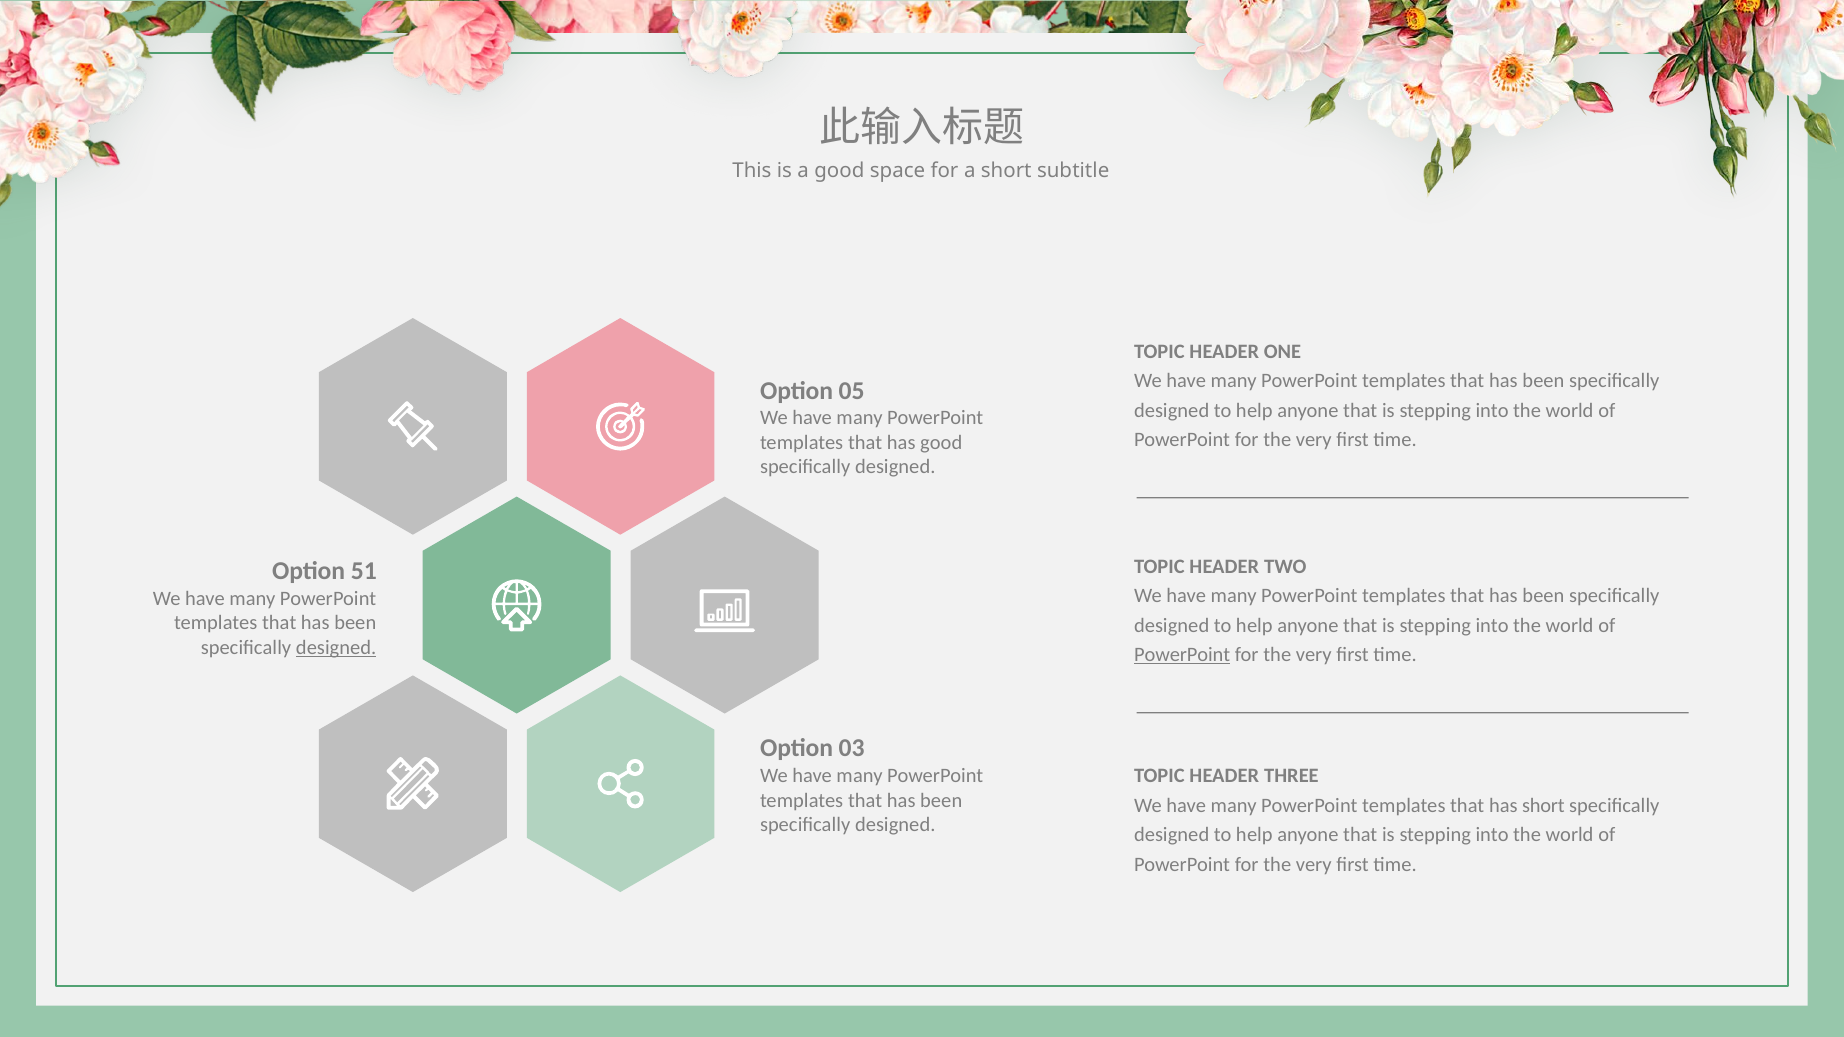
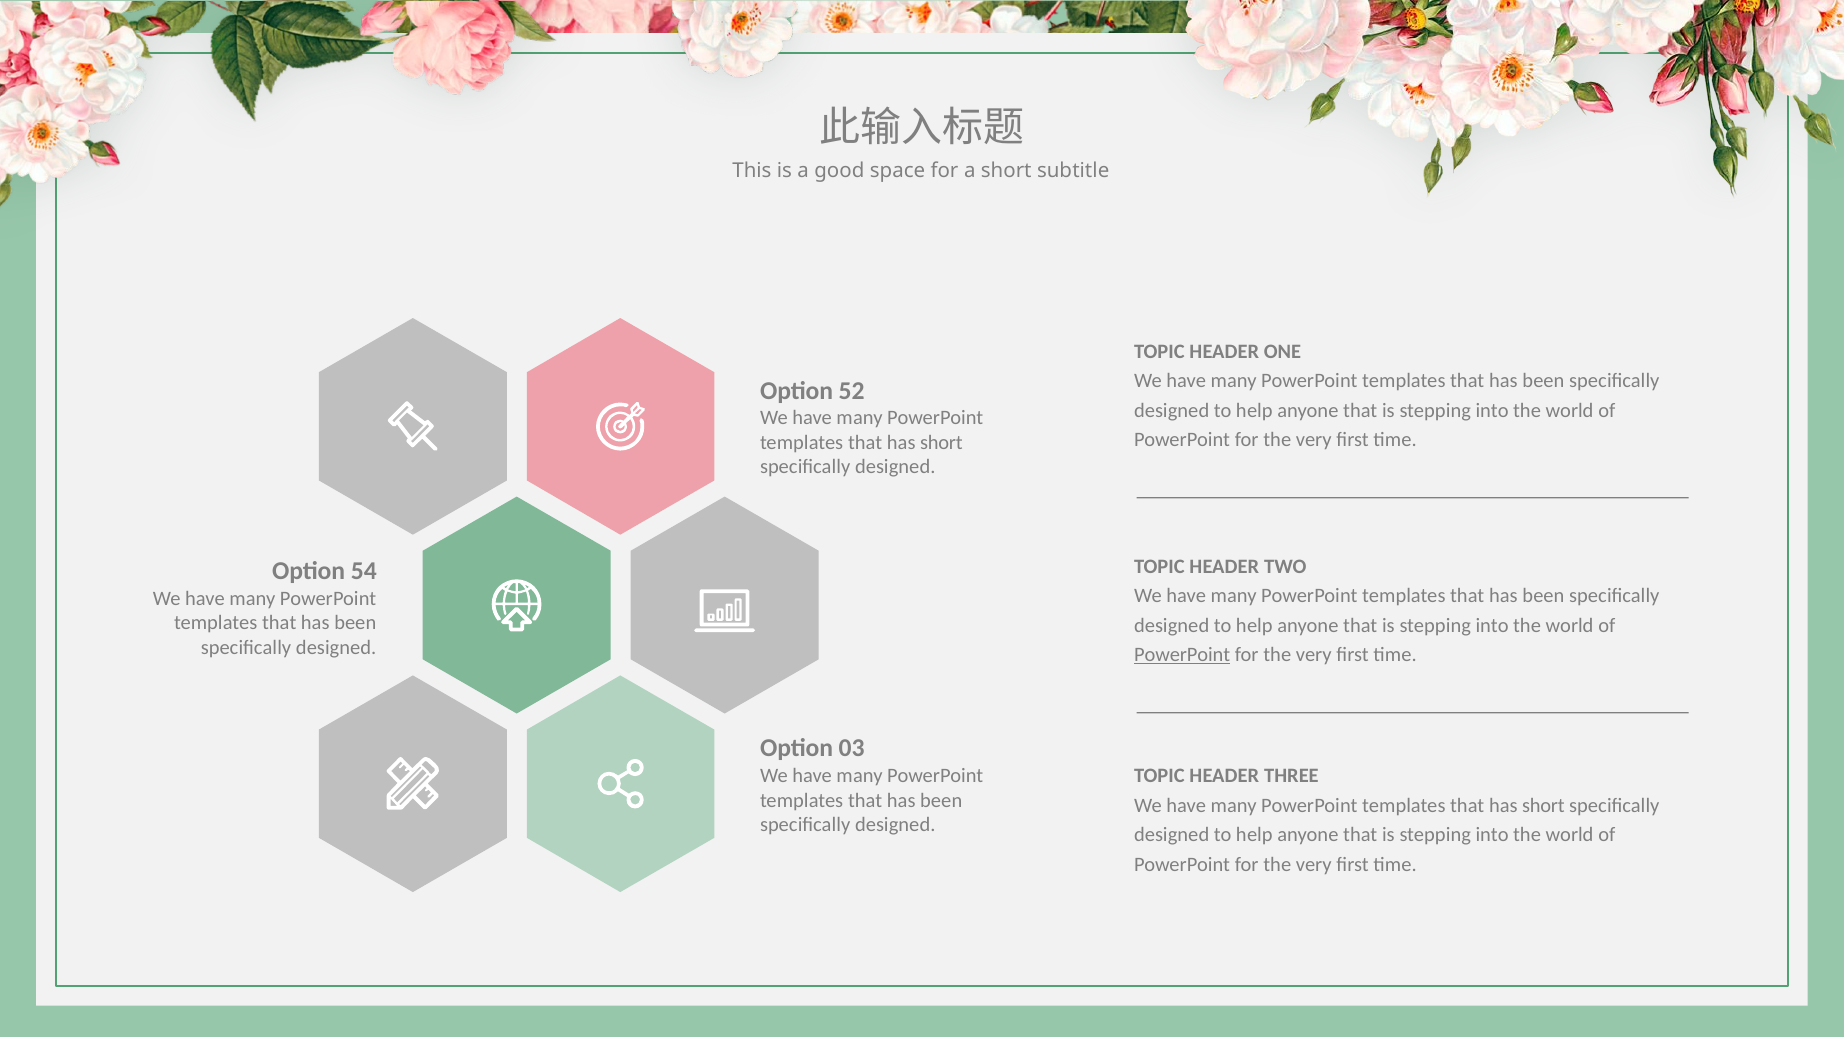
05: 05 -> 52
good at (941, 443): good -> short
51: 51 -> 54
designed at (336, 648) underline: present -> none
